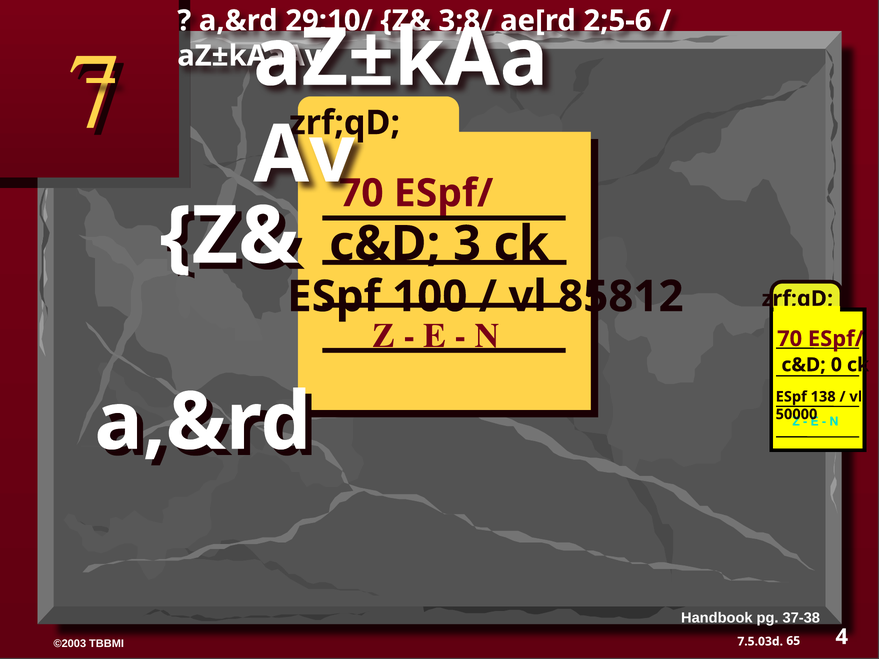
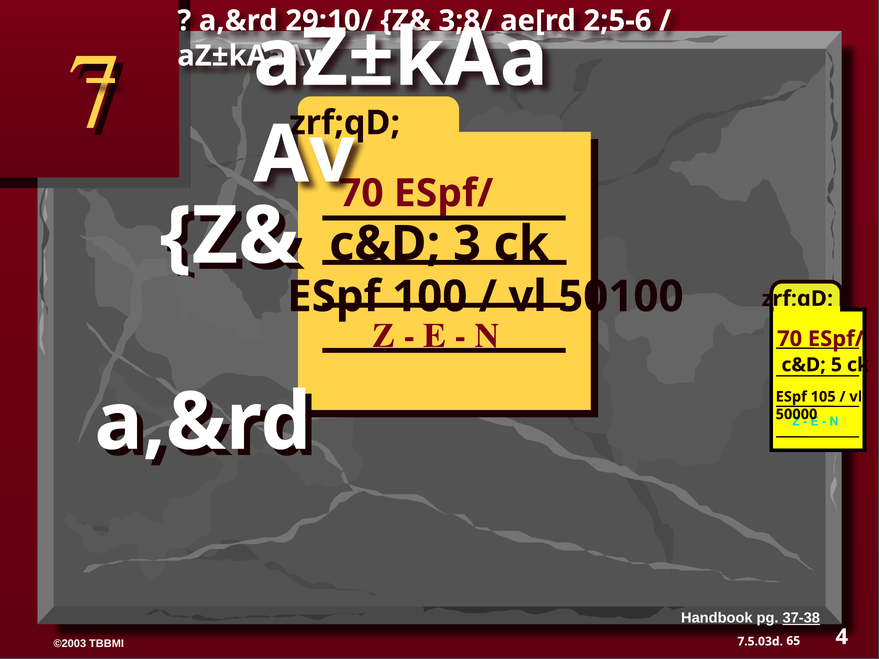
85812: 85812 -> 50100
0: 0 -> 5
138: 138 -> 105
37-38 underline: none -> present
